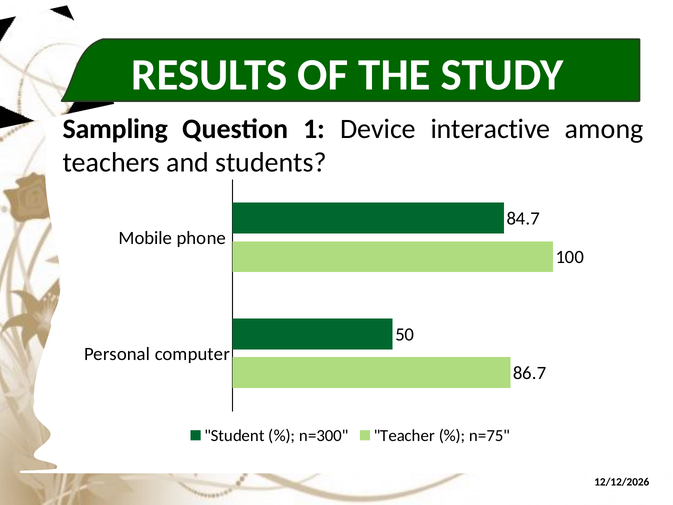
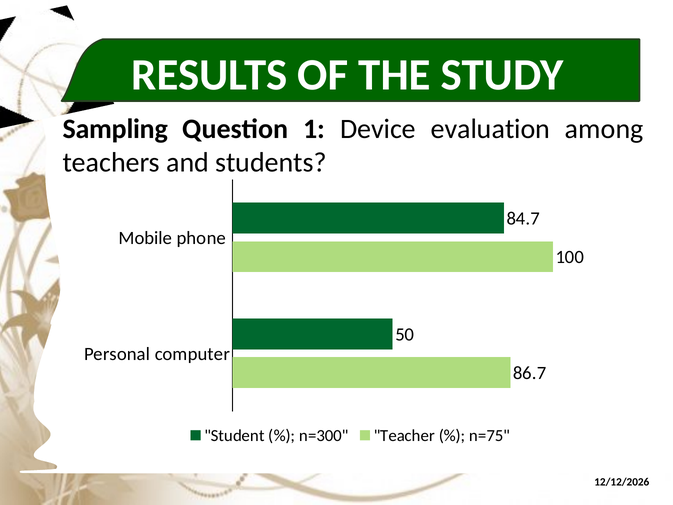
interactive: interactive -> evaluation
